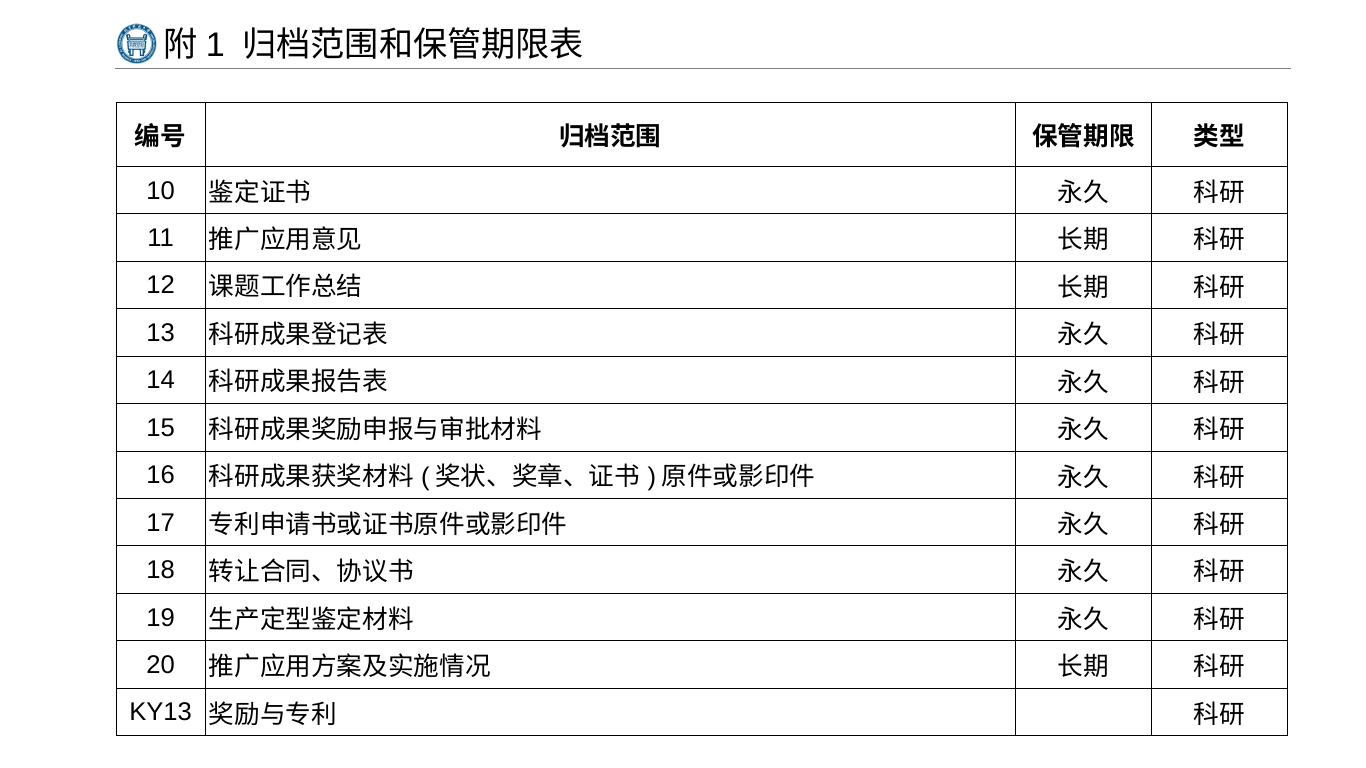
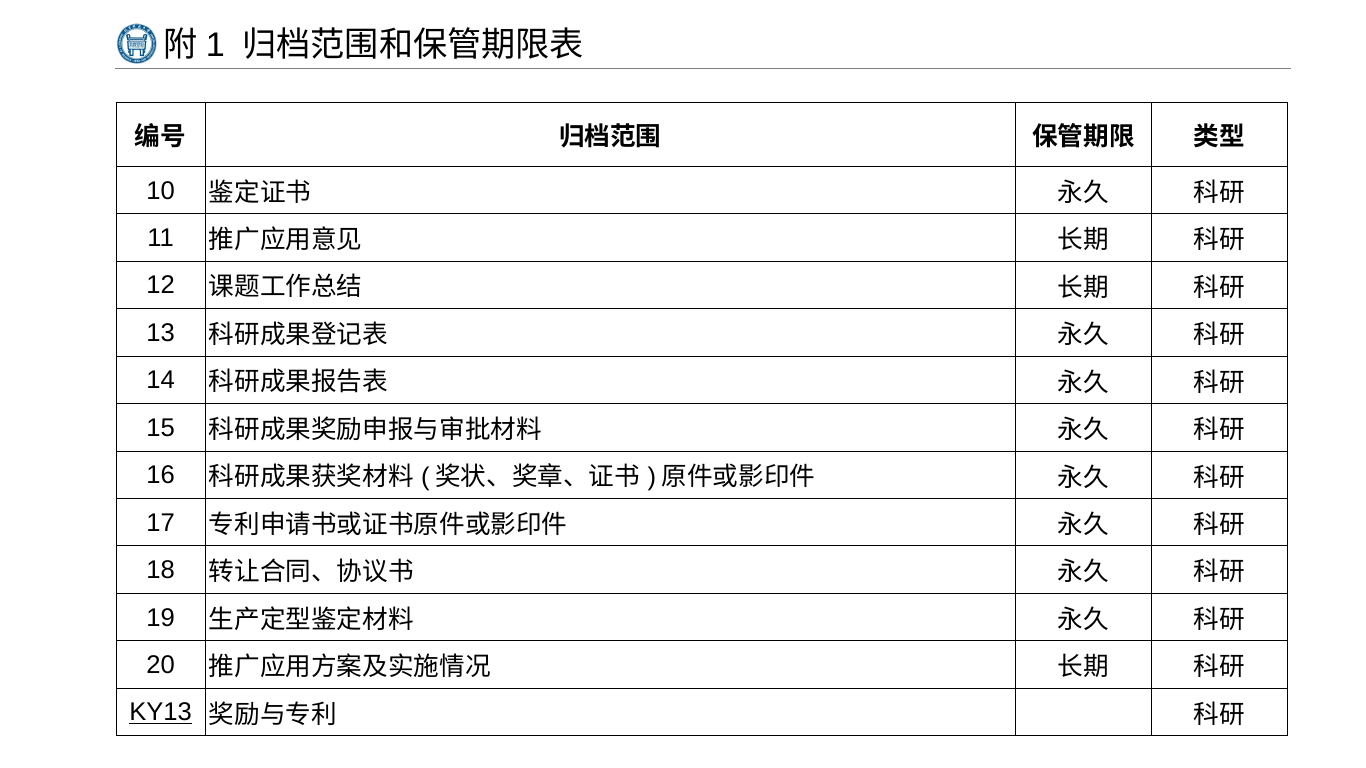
KY13 underline: none -> present
